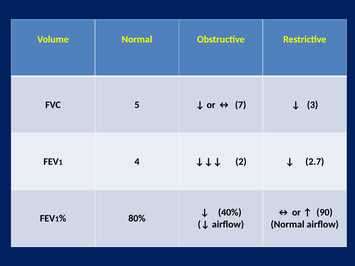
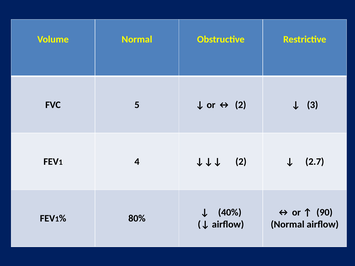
7 at (241, 105): 7 -> 2
